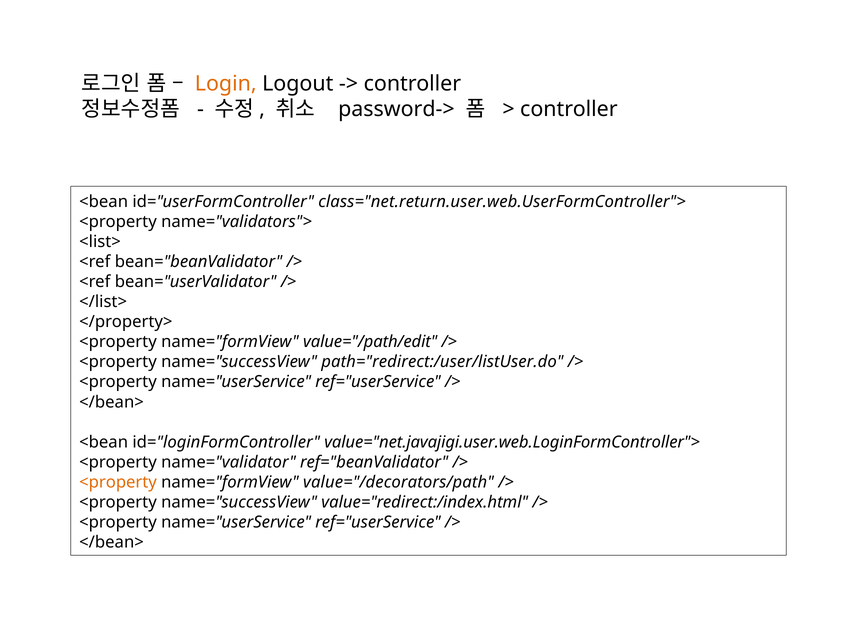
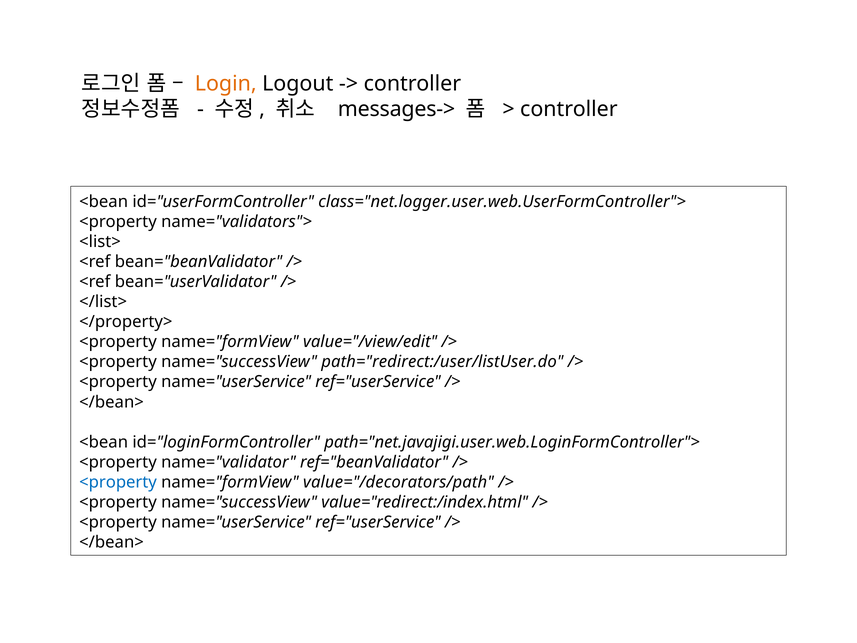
password->: password-> -> messages->
class="net.return.user.web.UserFormController">: class="net.return.user.web.UserFormController"> -> class="net.logger.user.web.UserFormController">
value="/path/edit: value="/path/edit -> value="/view/edit
value="net.javajigi.user.web.LoginFormController">: value="net.javajigi.user.web.LoginFormController"> -> path="net.javajigi.user.web.LoginFormController">
<property at (118, 482) colour: orange -> blue
